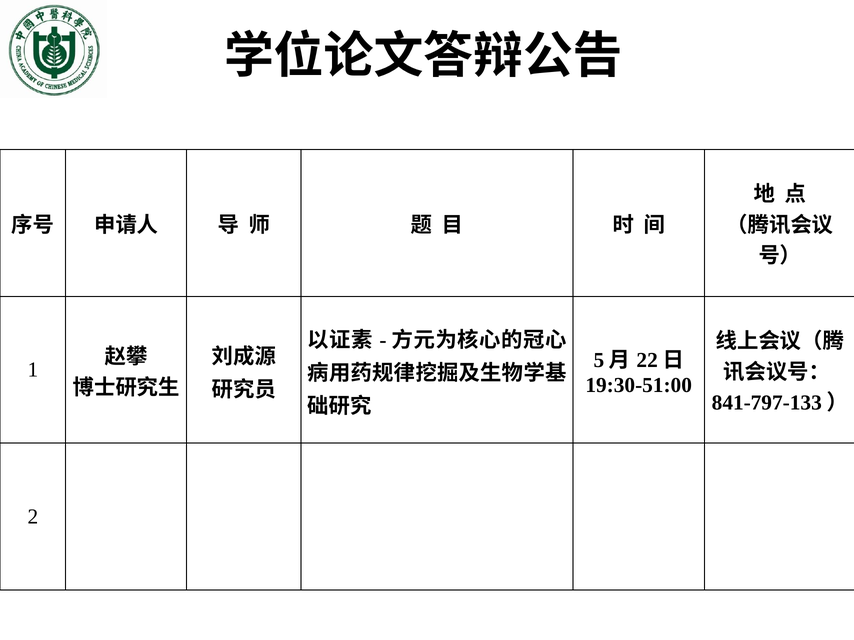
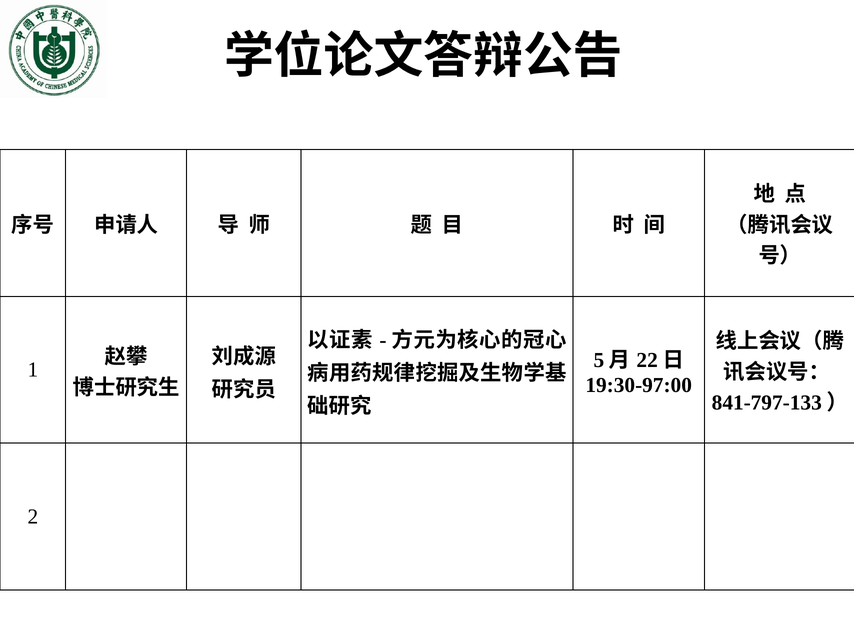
19:30-51:00: 19:30-51:00 -> 19:30-97:00
